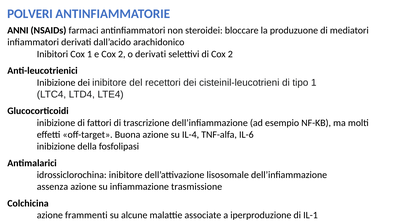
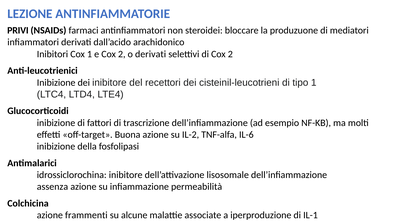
POLVERI: POLVERI -> LEZIONE
ANNI: ANNI -> PRIVI
IL-4: IL-4 -> IL-2
trasmissione: trasmissione -> permeabilità
